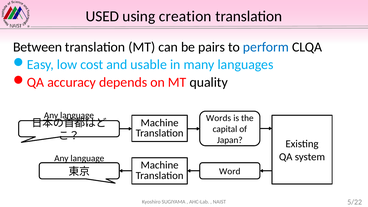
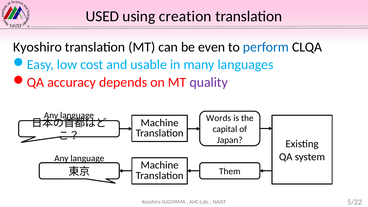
Between at (38, 47): Between -> Kyoshiro
pairs: pairs -> even
quality colour: black -> purple
Word: Word -> Them
